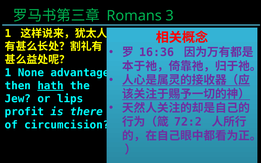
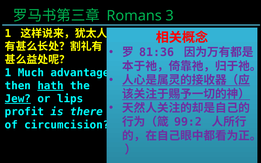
16:36: 16:36 -> 81:36
None: None -> Much
Jew underline: none -> present
72:2: 72:2 -> 99:2
